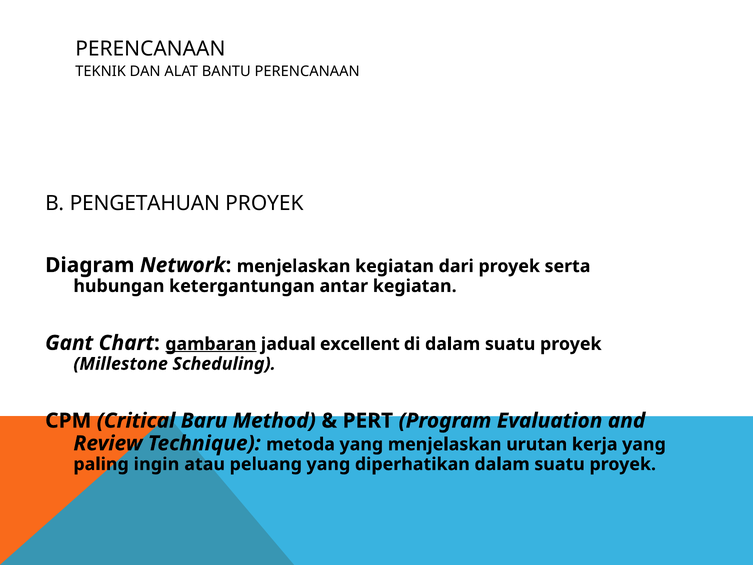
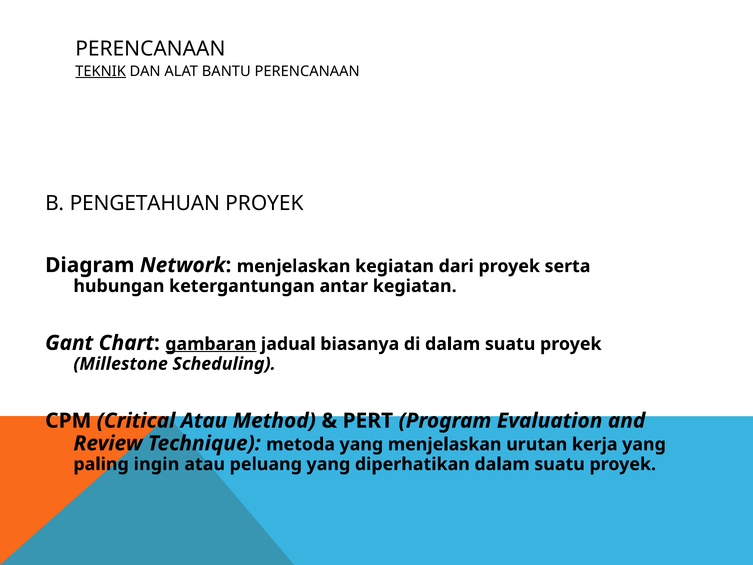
TEKNIK underline: none -> present
excellent: excellent -> biasanya
Critical Baru: Baru -> Atau
